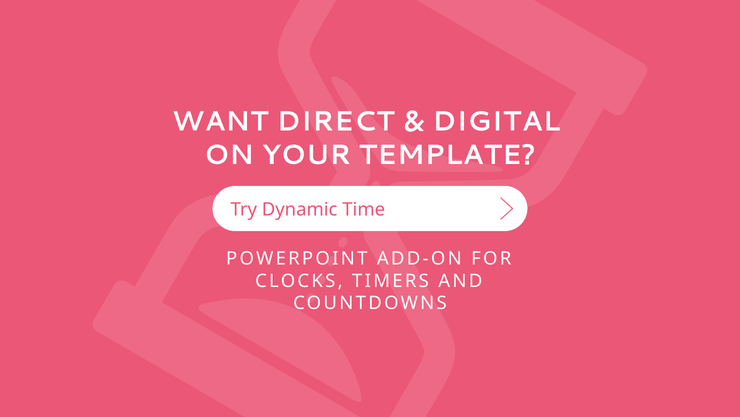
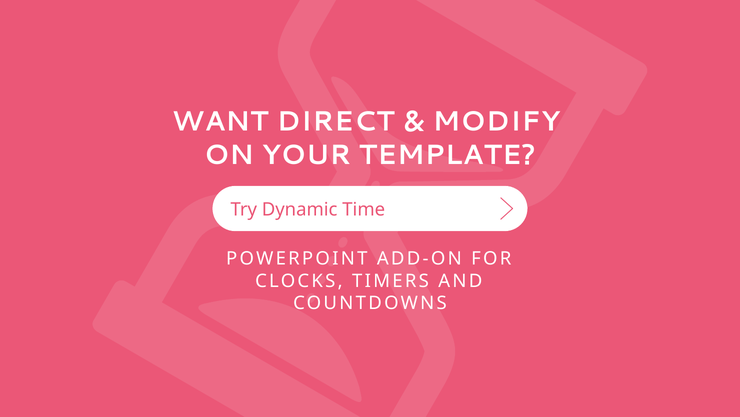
DIGITAL: DIGITAL -> MODIFY
